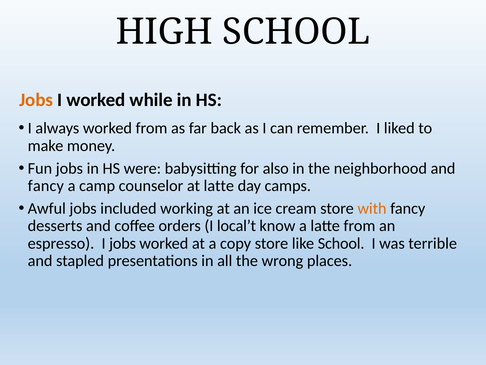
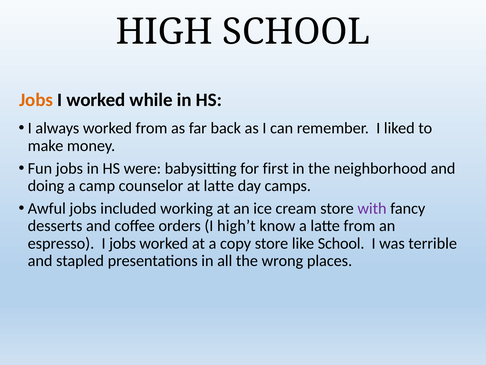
also: also -> first
fancy at (46, 186): fancy -> doing
with colour: orange -> purple
local’t: local’t -> high’t
